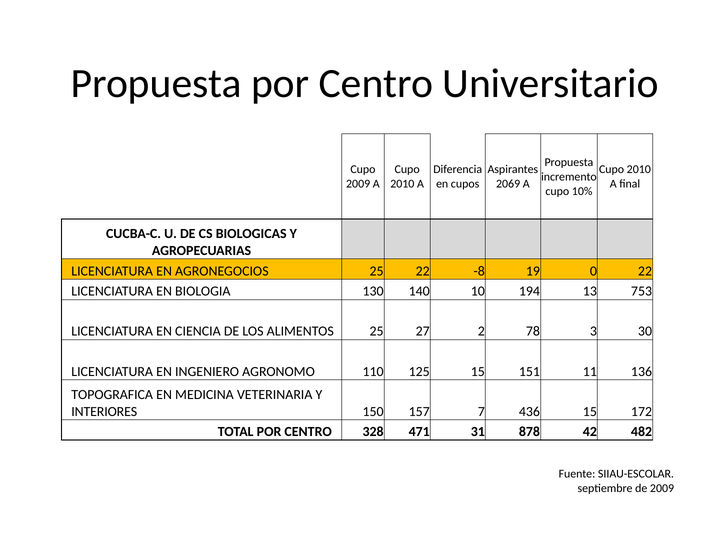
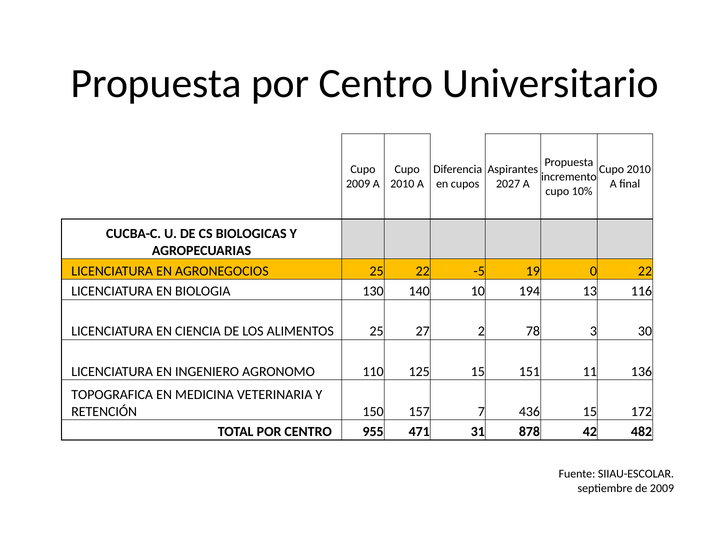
2069: 2069 -> 2027
-8: -8 -> -5
753: 753 -> 116
INTERIORES: INTERIORES -> RETENCIÓN
328: 328 -> 955
